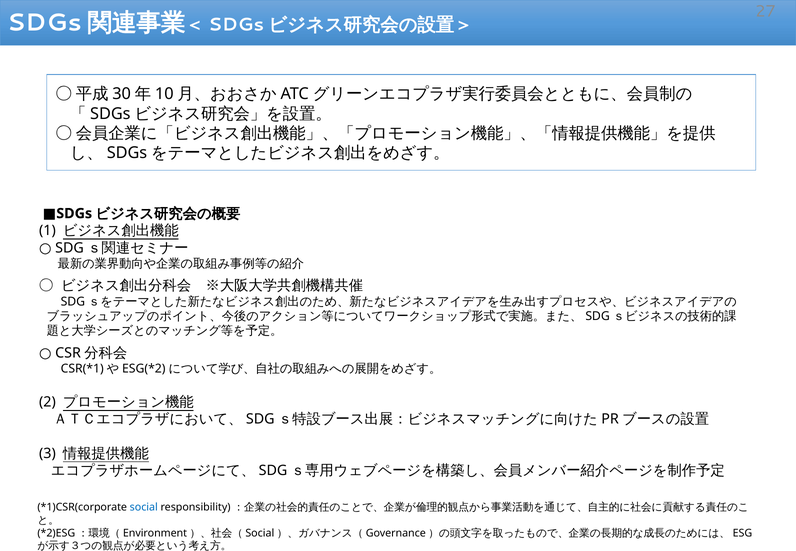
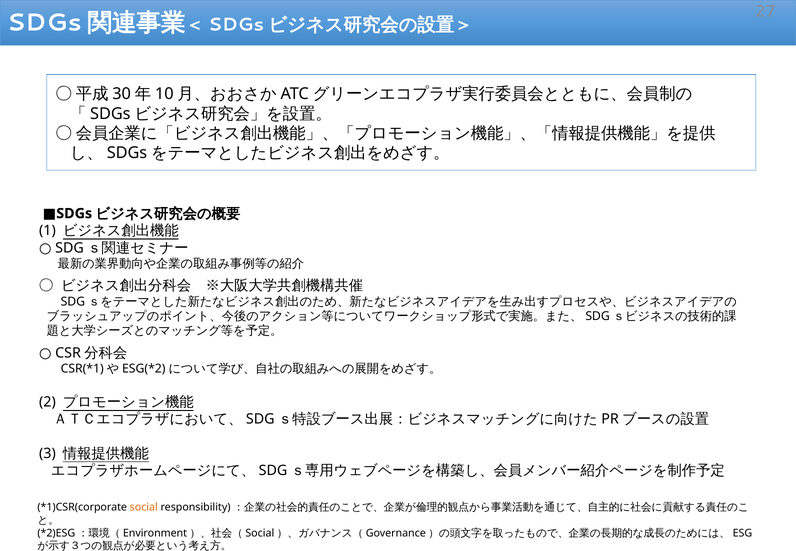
social colour: blue -> orange
